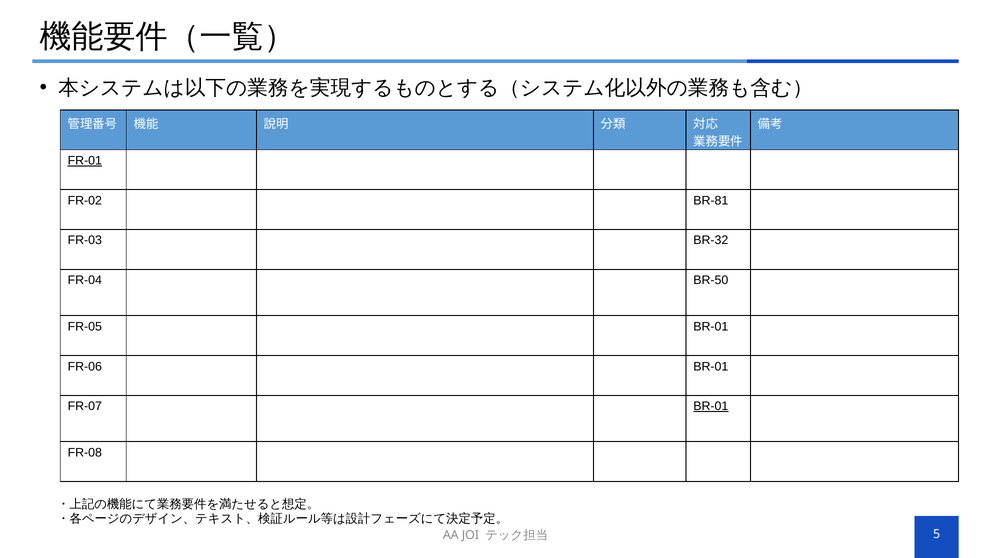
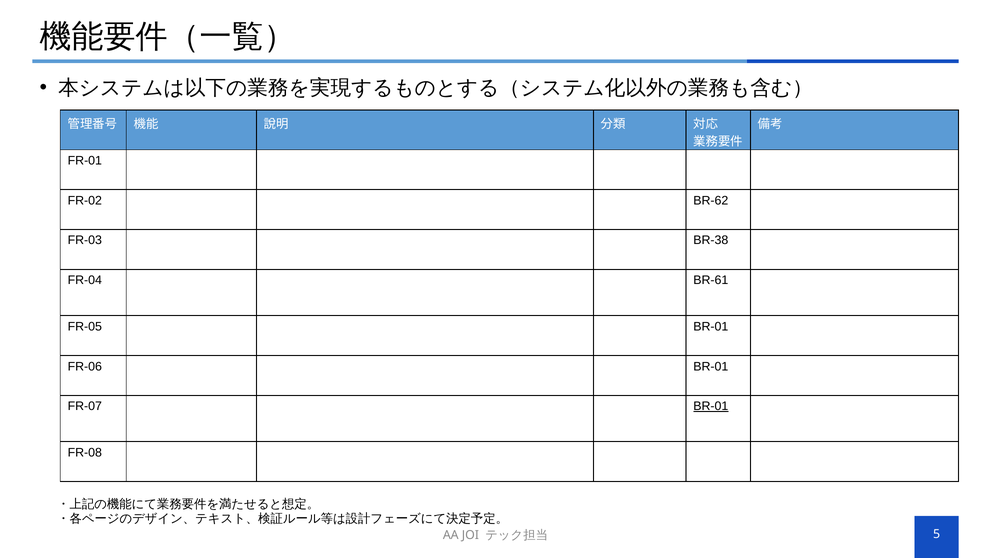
FR-01 underline: present -> none
BR-81: BR-81 -> BR-62
BR-32: BR-32 -> BR-38
BR-50: BR-50 -> BR-61
